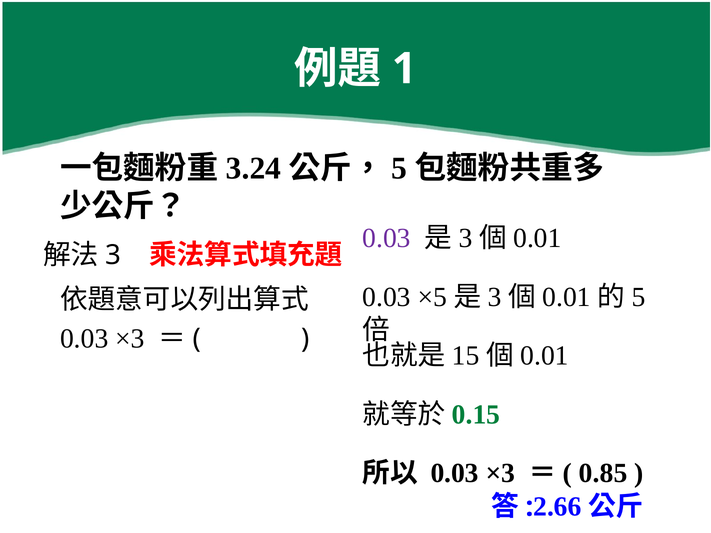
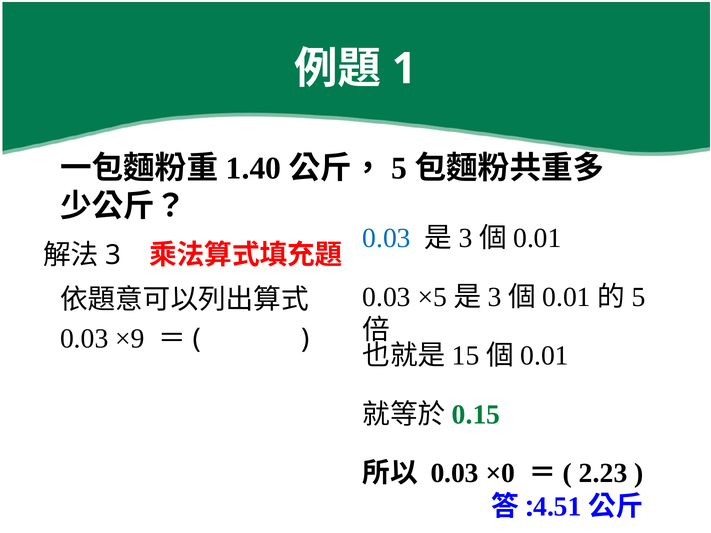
3.24: 3.24 -> 1.40
0.03 at (387, 238) colour: purple -> blue
×3 at (130, 339): ×3 -> ×9
×3 at (500, 473): ×3 -> ×0
0.85: 0.85 -> 2.23
2.66: 2.66 -> 4.51
